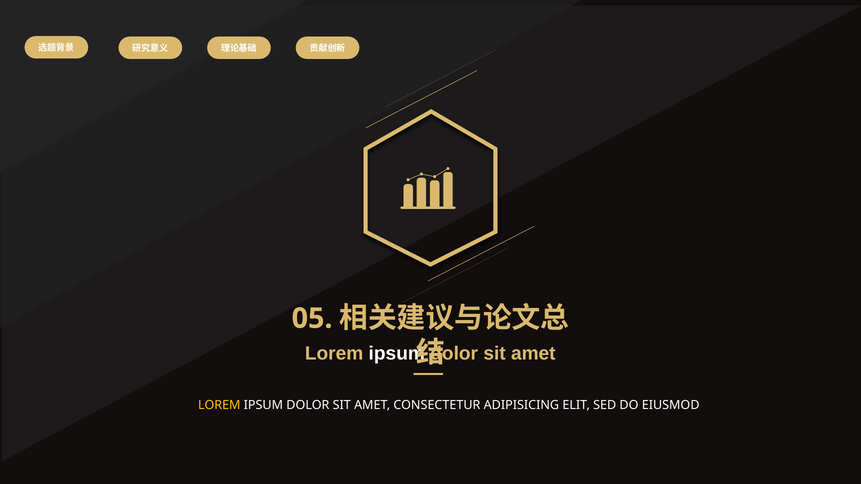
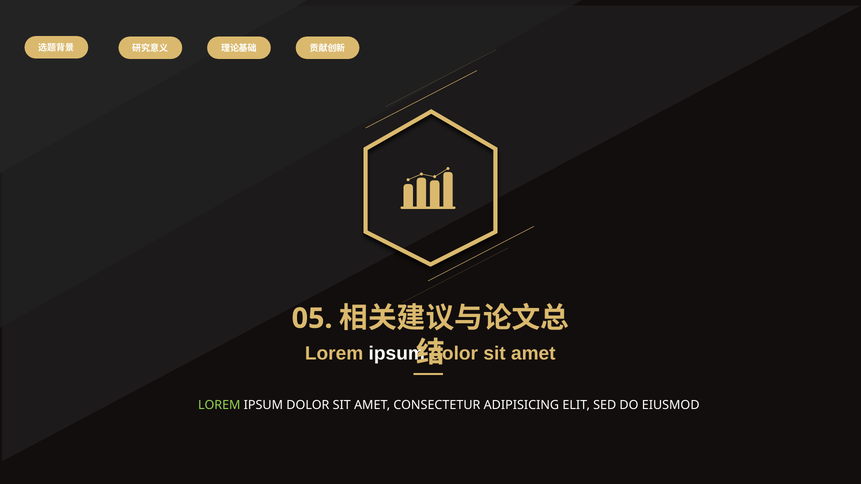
LOREM at (219, 405) colour: yellow -> light green
